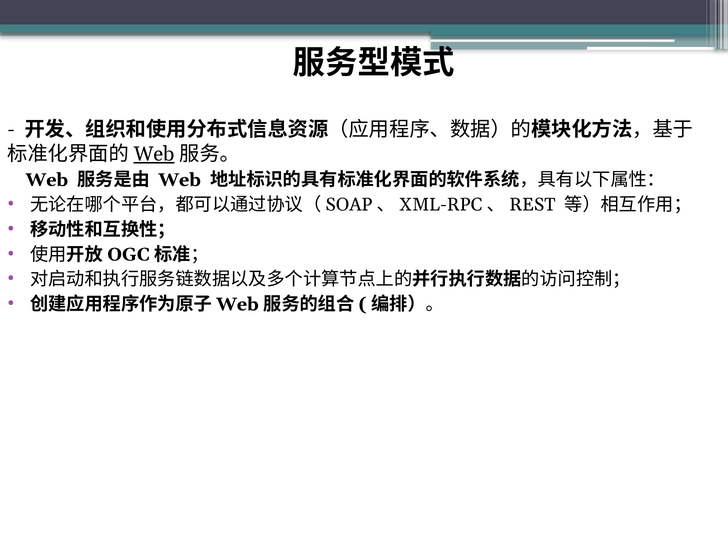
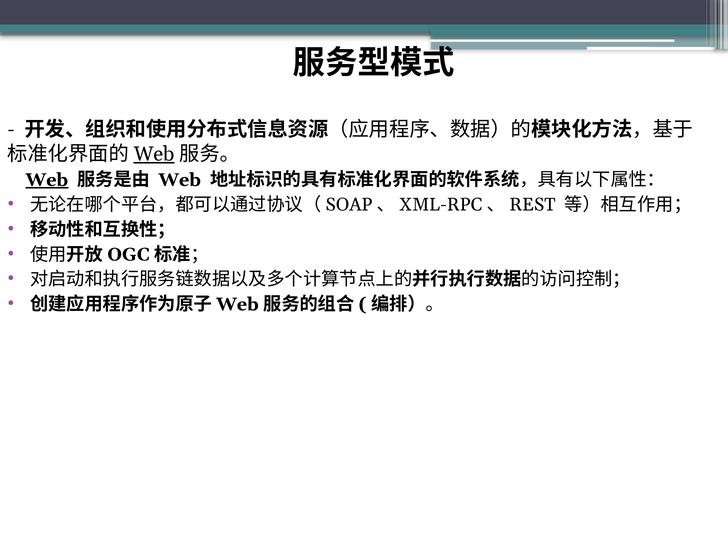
Web at (47, 180) underline: none -> present
